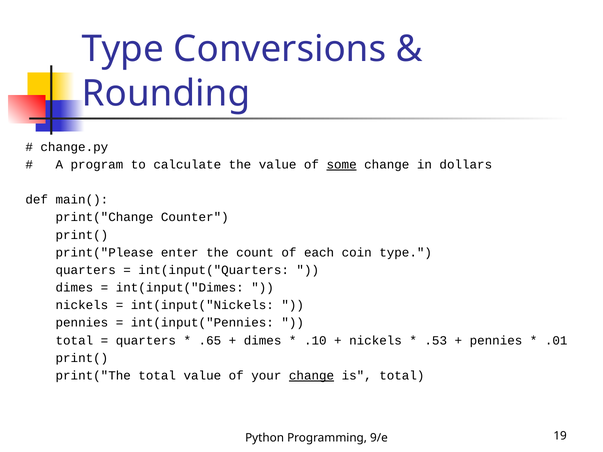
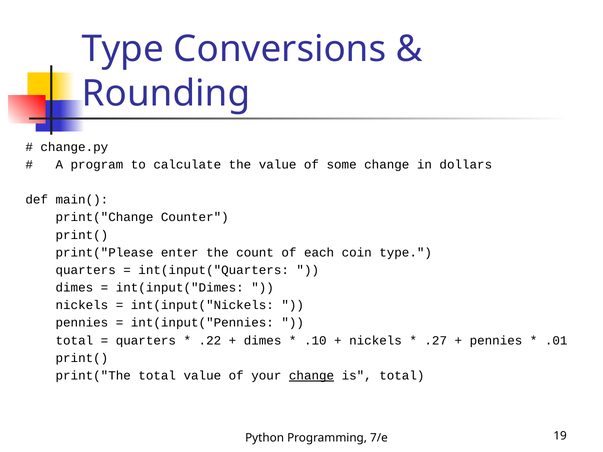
some underline: present -> none
.65: .65 -> .22
.53: .53 -> .27
9/e: 9/e -> 7/e
